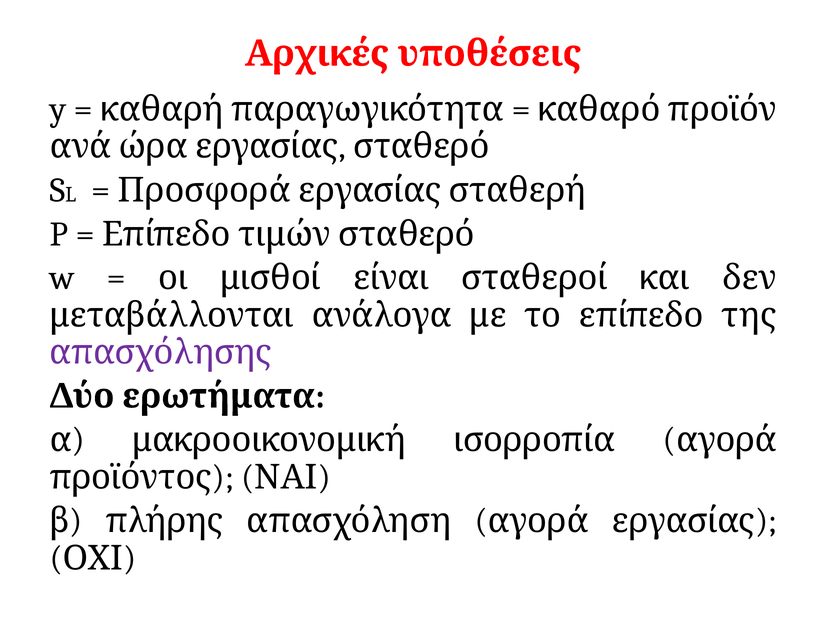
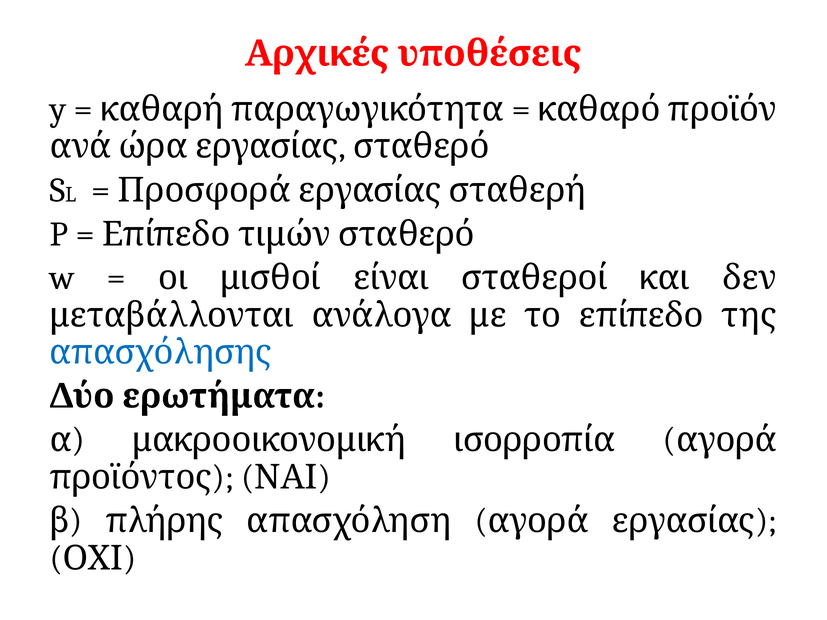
απασχόλησης colour: purple -> blue
